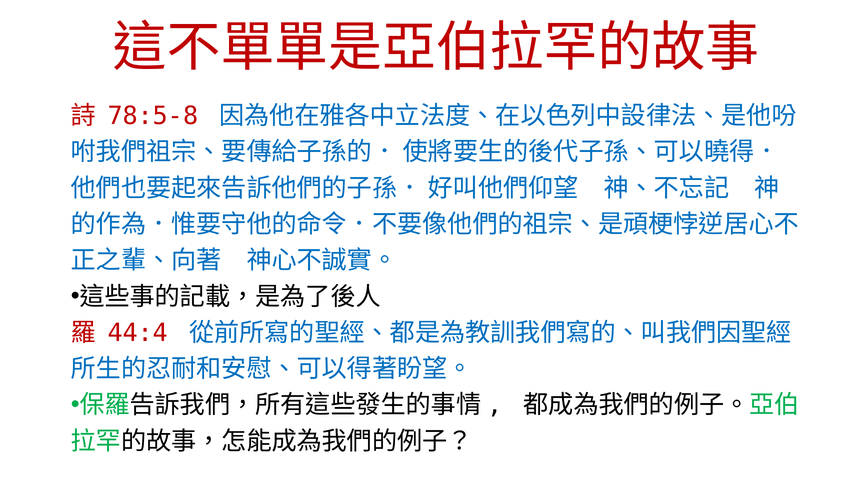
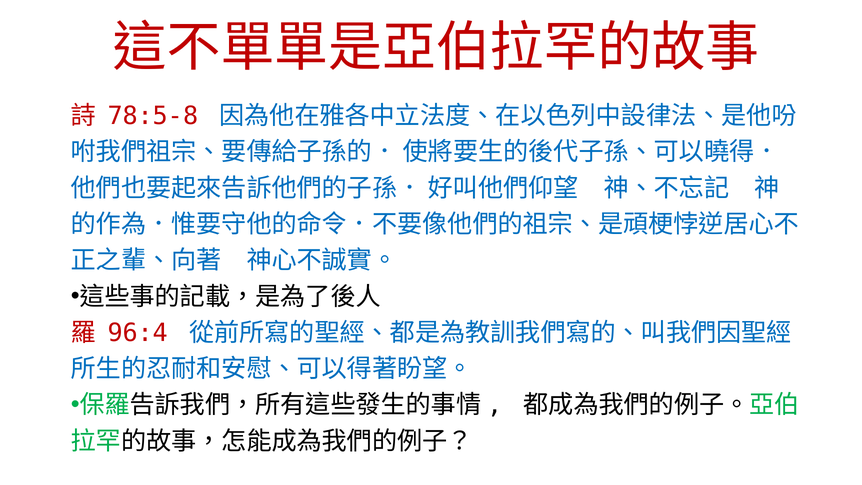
44:4: 44:4 -> 96:4
